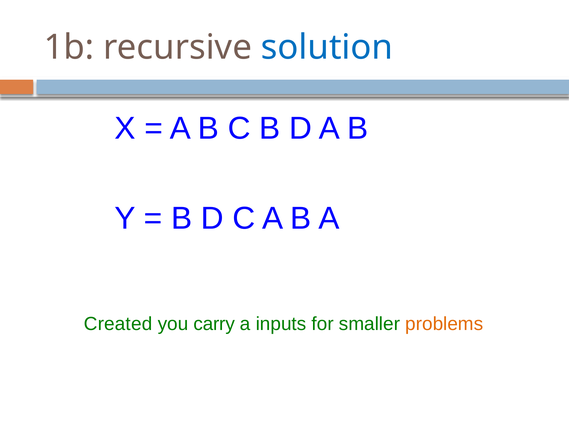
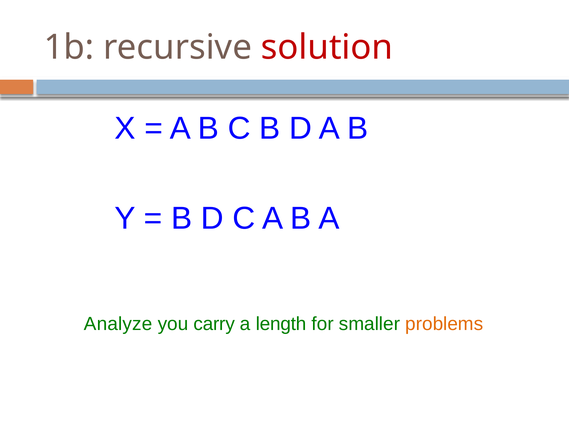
solution colour: blue -> red
Created: Created -> Analyze
inputs: inputs -> length
